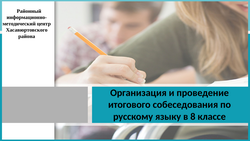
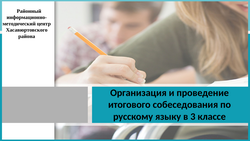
8: 8 -> 3
